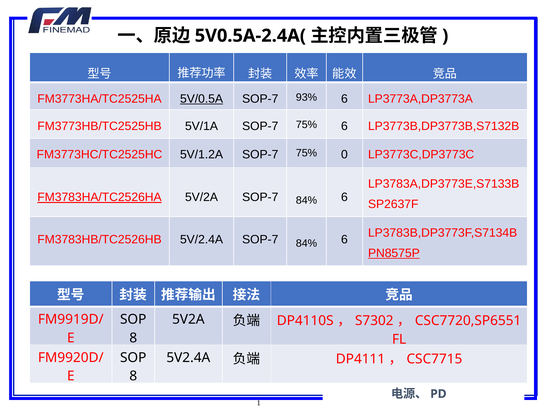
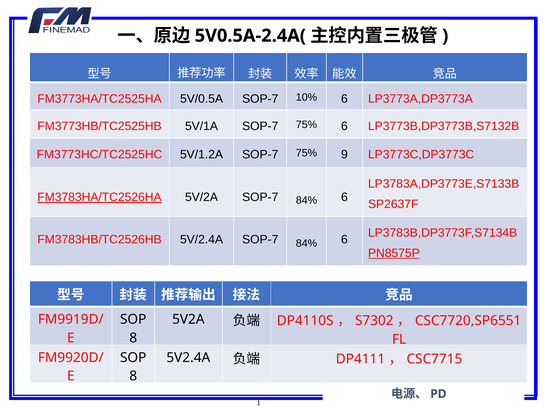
5V/0.5A underline: present -> none
93%: 93% -> 10%
0: 0 -> 9
